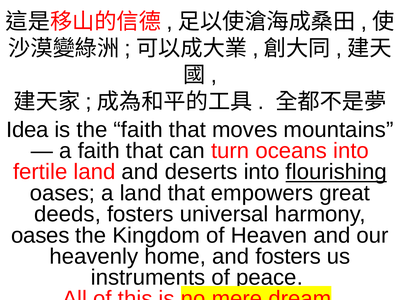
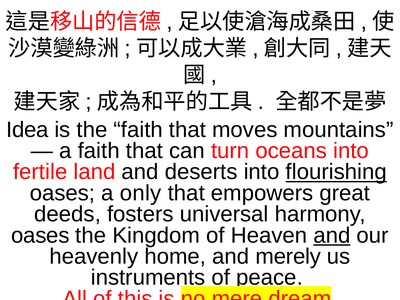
a land: land -> only
and at (332, 235) underline: none -> present
and fosters: fosters -> merely
